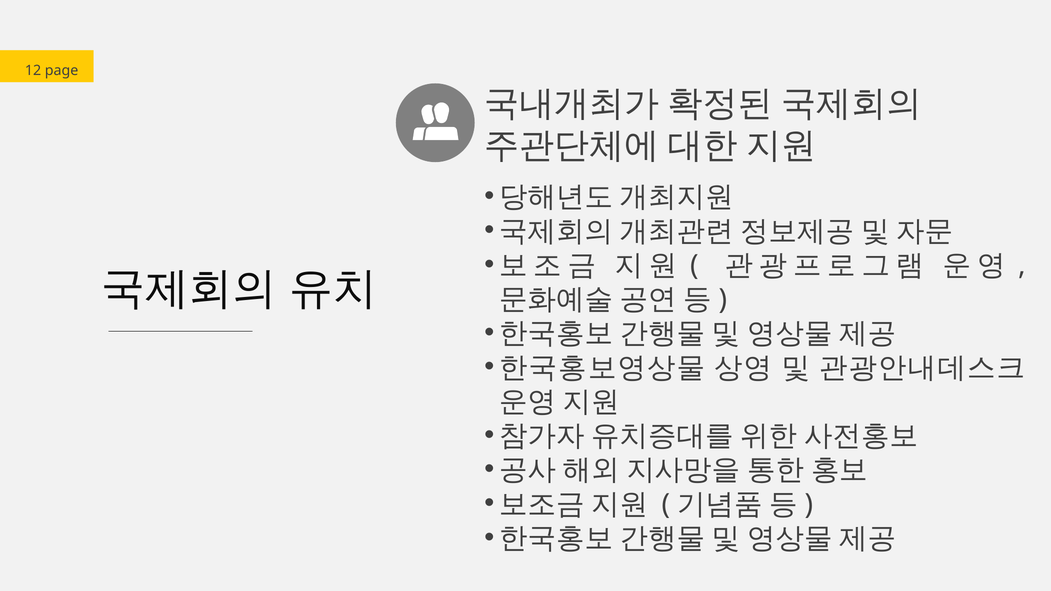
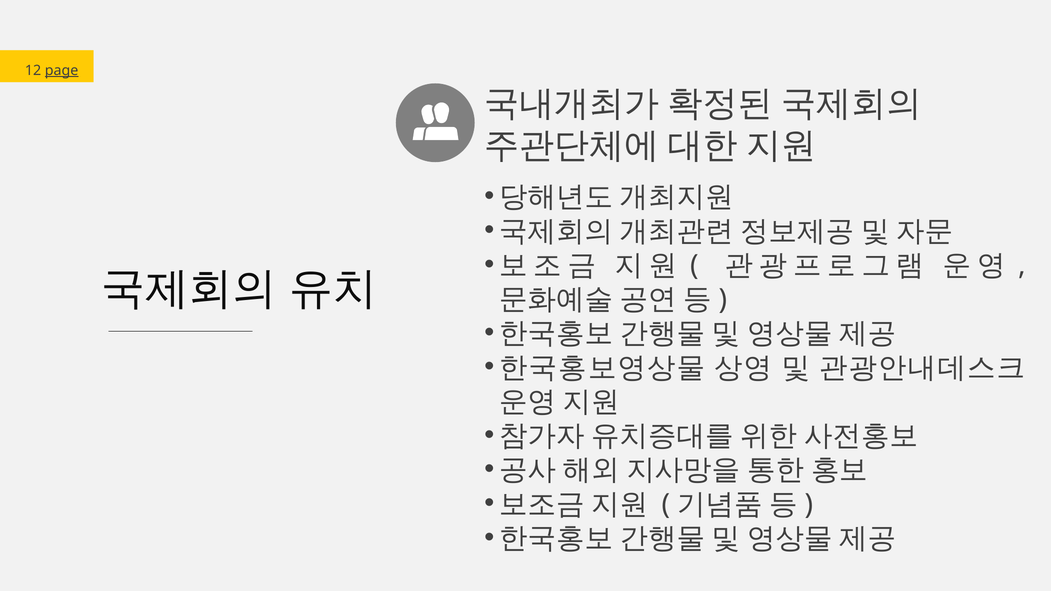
page underline: none -> present
